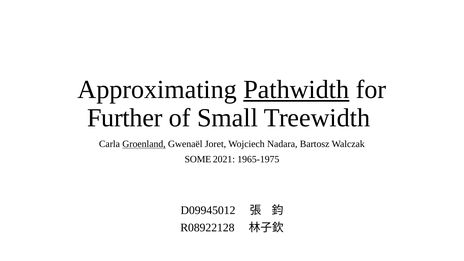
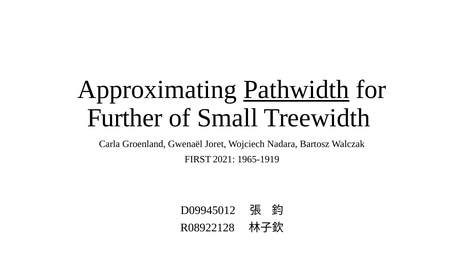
Groenland underline: present -> none
SOME: SOME -> FIRST
1965-1975: 1965-1975 -> 1965-1919
